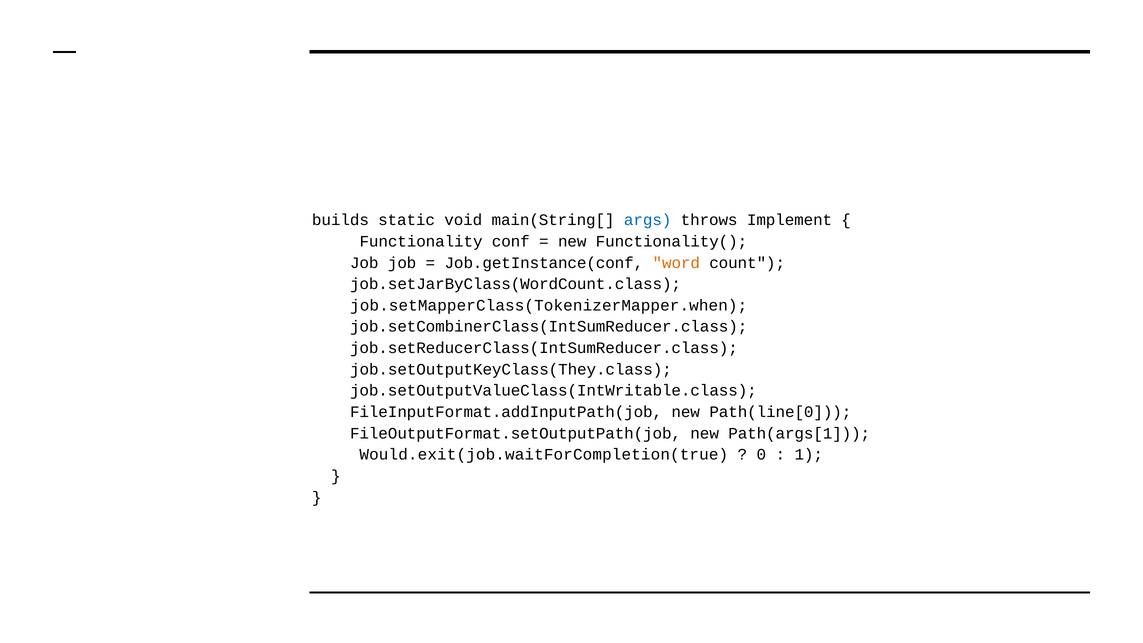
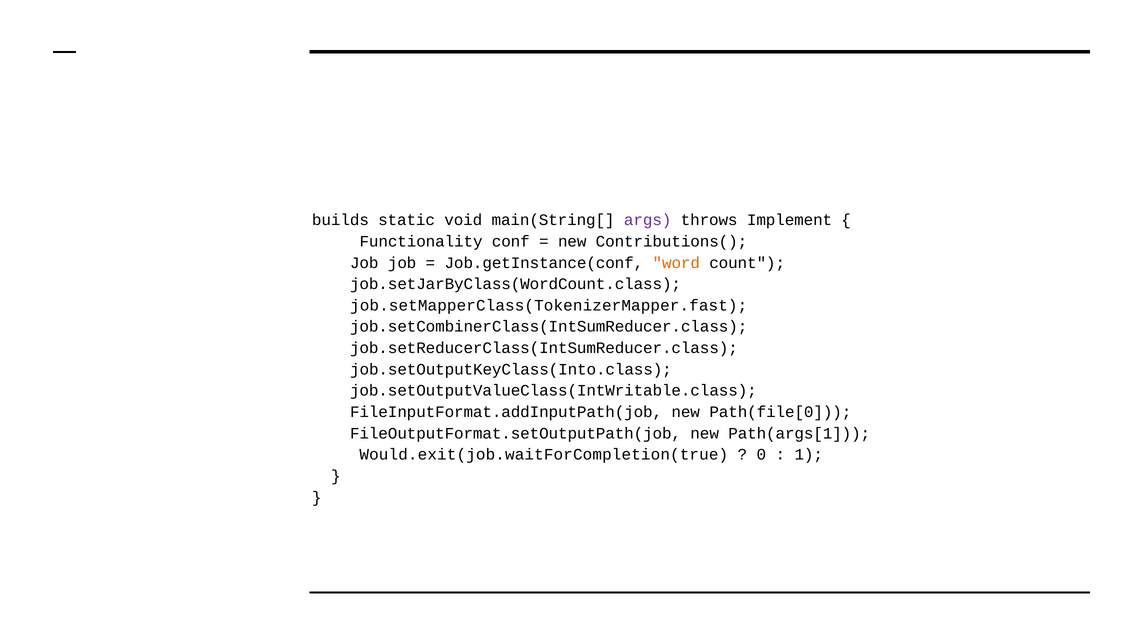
args colour: blue -> purple
Functionality(: Functionality( -> Contributions(
job.setMapperClass(TokenizerMapper.when: job.setMapperClass(TokenizerMapper.when -> job.setMapperClass(TokenizerMapper.fast
job.setOutputKeyClass(They.class: job.setOutputKeyClass(They.class -> job.setOutputKeyClass(Into.class
Path(line[0: Path(line[0 -> Path(file[0
